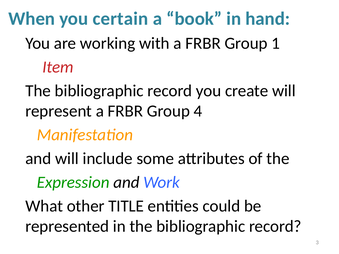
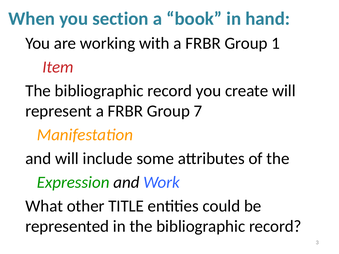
certain: certain -> section
4: 4 -> 7
